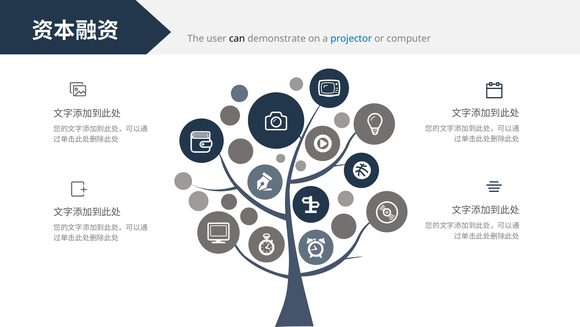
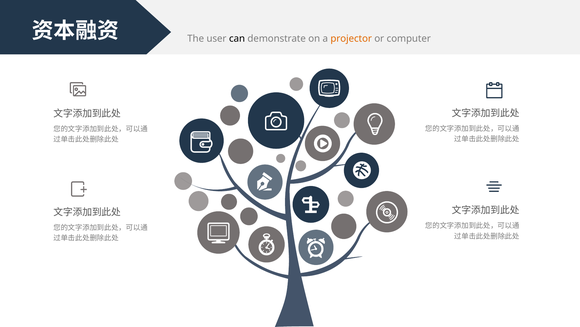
projector colour: blue -> orange
